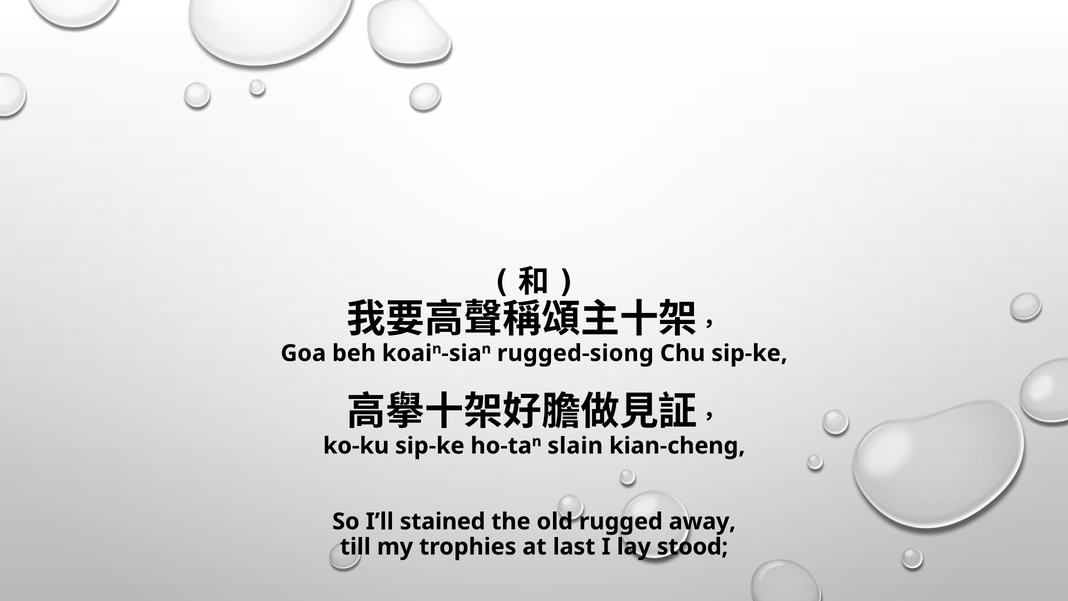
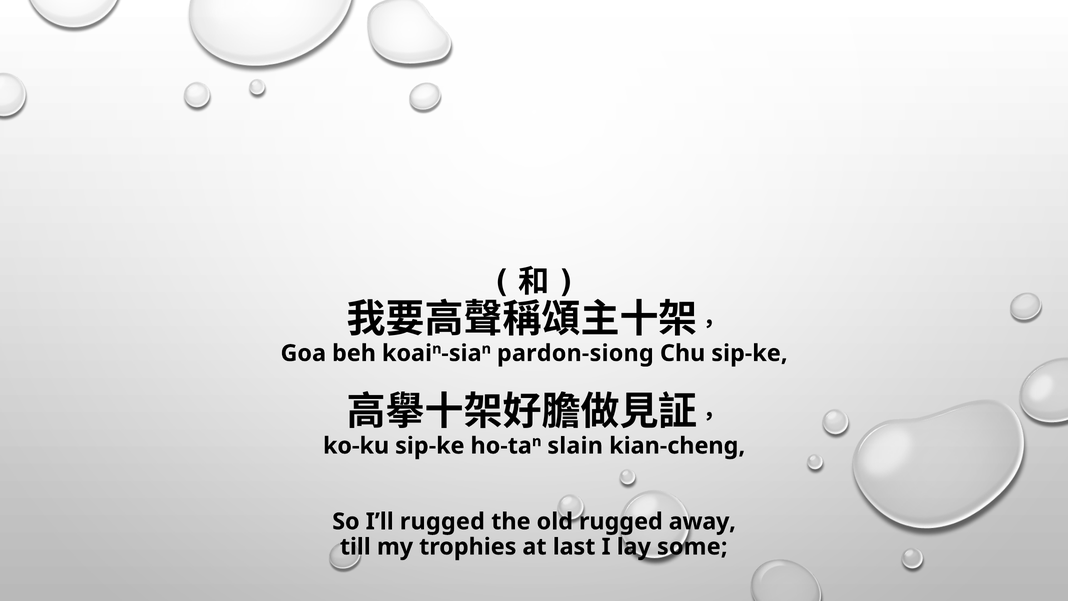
rugged-siong: rugged-siong -> pardon-siong
I’ll stained: stained -> rugged
stood: stood -> some
